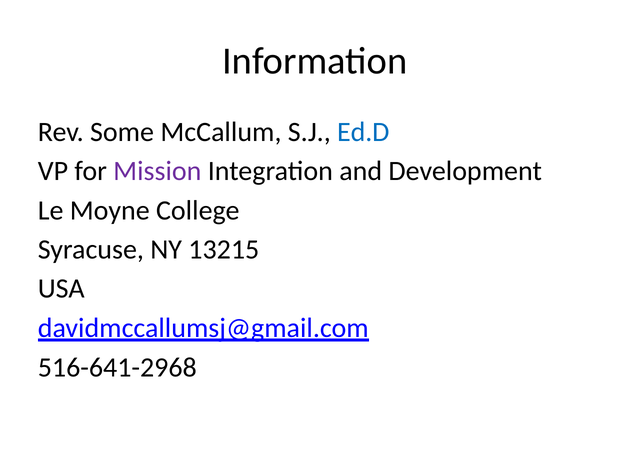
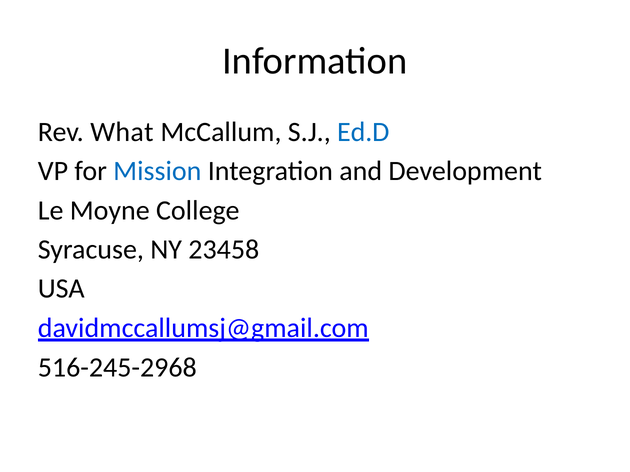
Some: Some -> What
Mission colour: purple -> blue
13215: 13215 -> 23458
516-641-2968: 516-641-2968 -> 516-245-2968
